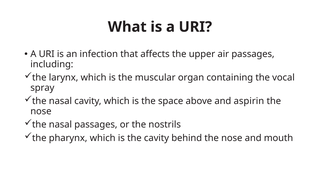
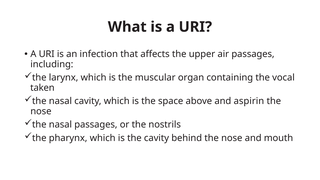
spray: spray -> taken
